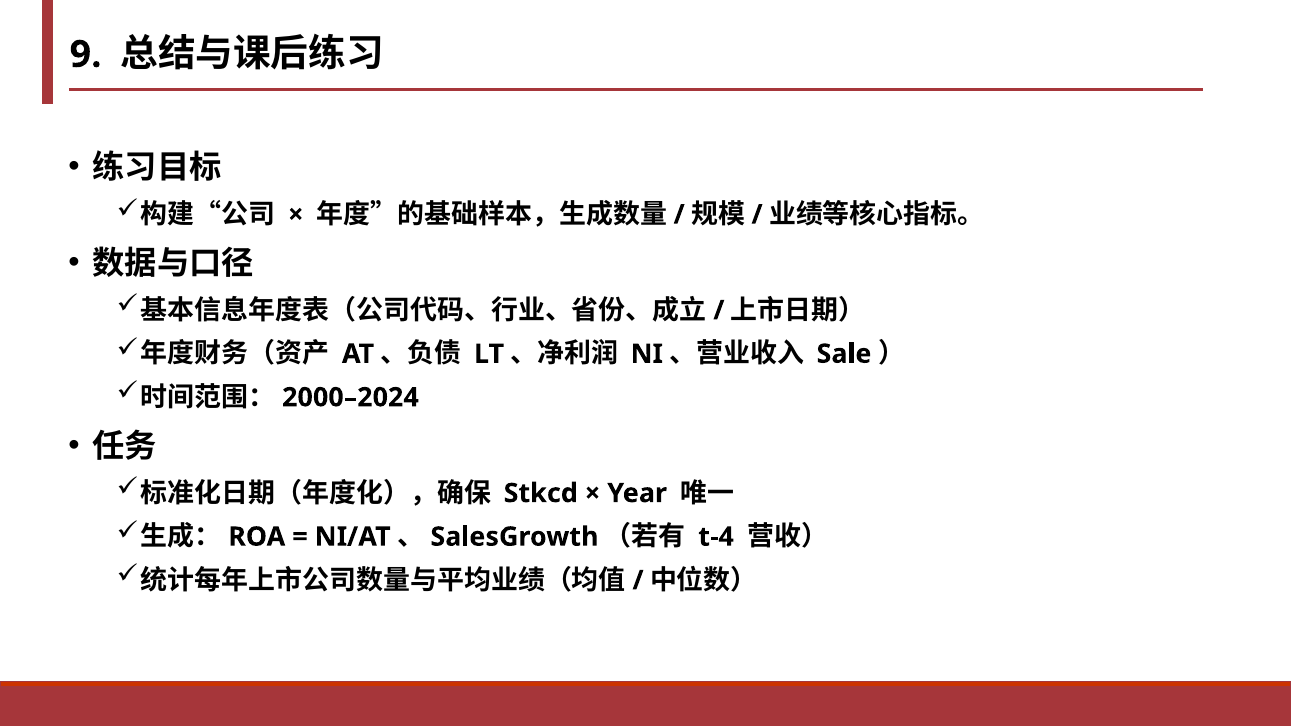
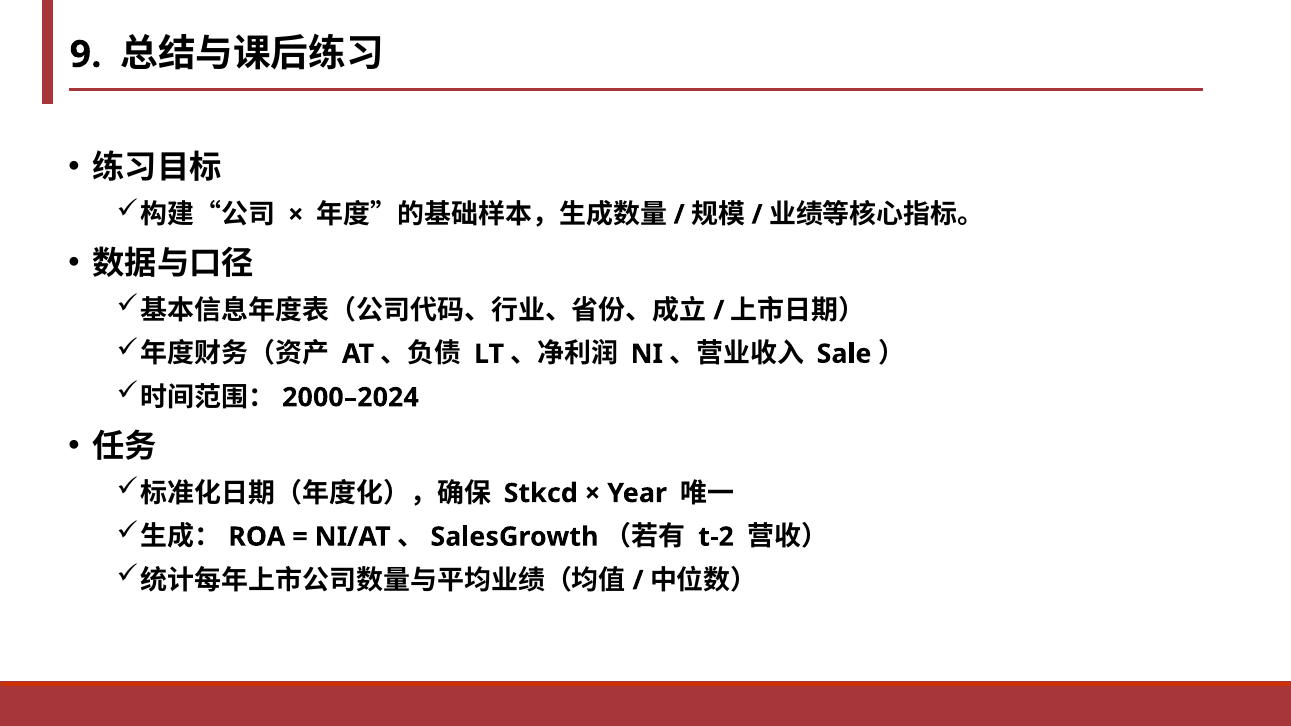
t-4: t-4 -> t-2
